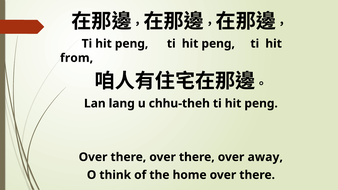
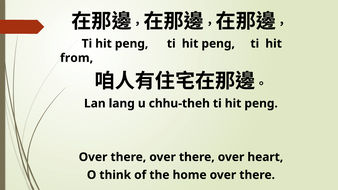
away: away -> heart
